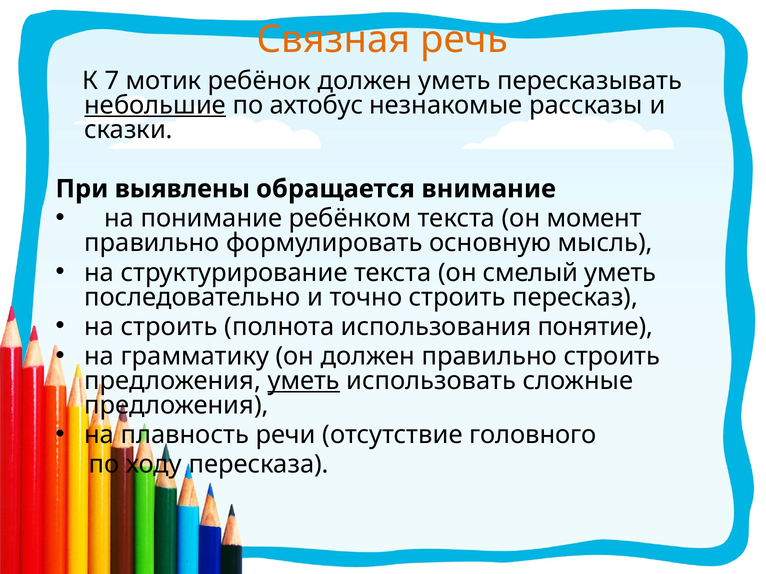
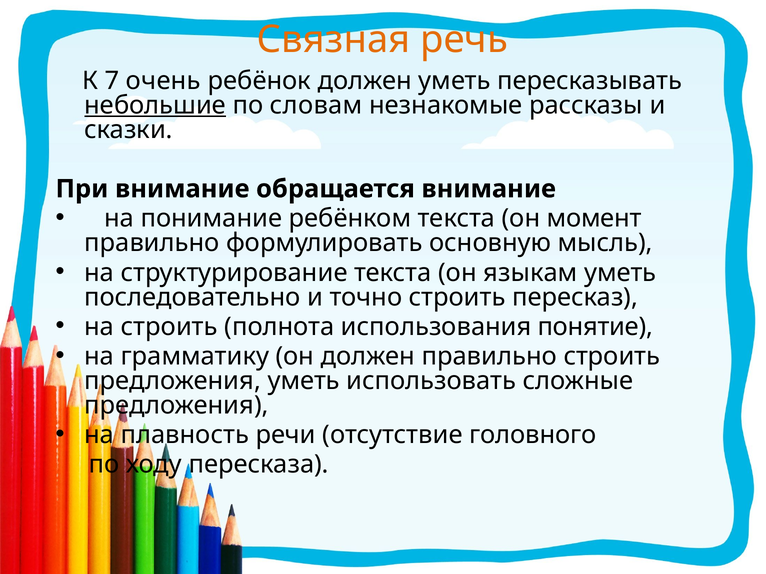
мотик: мотик -> очень
ахтобус: ахтобус -> словам
При выявлены: выявлены -> внимание
смелый: смелый -> языкам
уметь at (304, 381) underline: present -> none
